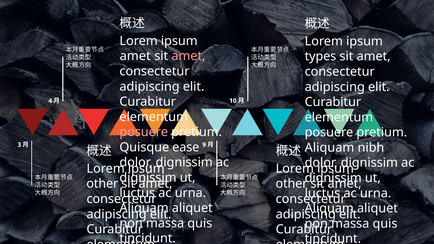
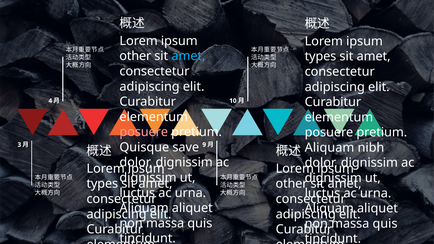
amet at (135, 56): amet -> other
amet at (188, 56) colour: pink -> light blue
ease: ease -> save
other at (102, 184): other -> types
